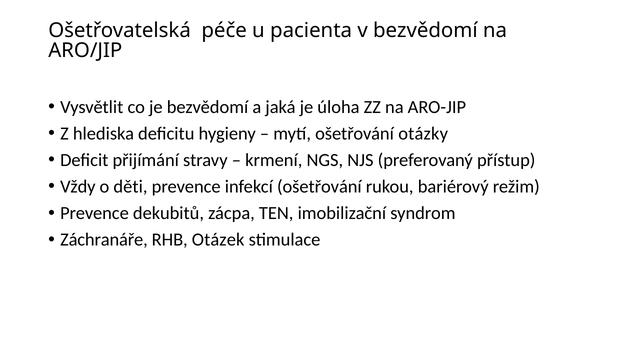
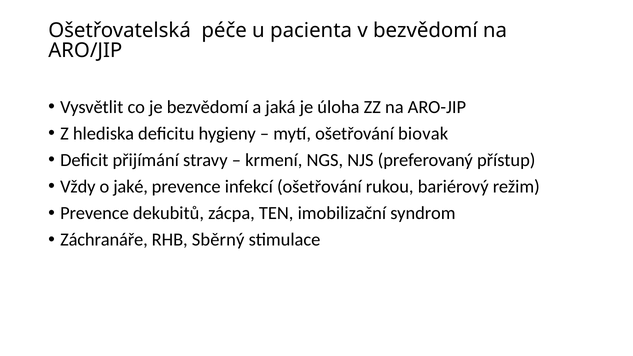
otázky: otázky -> biovak
děti: děti -> jaké
Otázek: Otázek -> Sběrný
